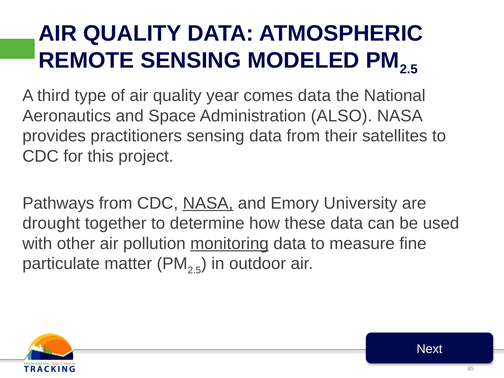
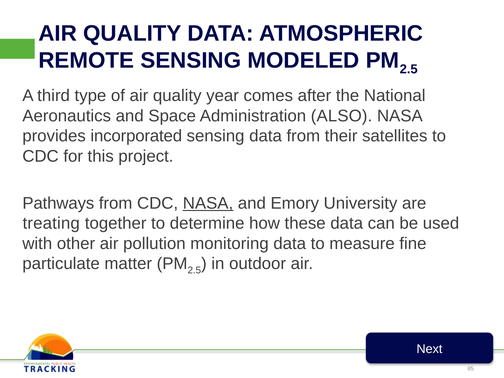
comes data: data -> after
practitioners: practitioners -> incorporated
drought: drought -> treating
monitoring underline: present -> none
